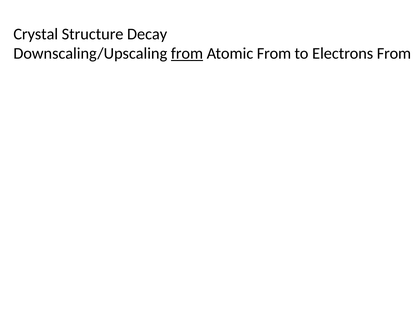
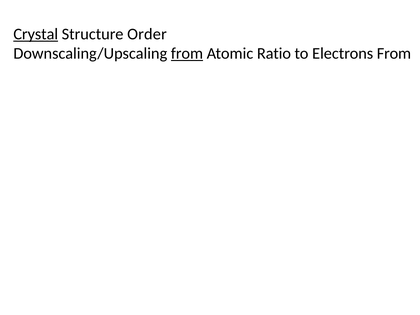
Crystal underline: none -> present
Decay: Decay -> Order
Atomic From: From -> Ratio
